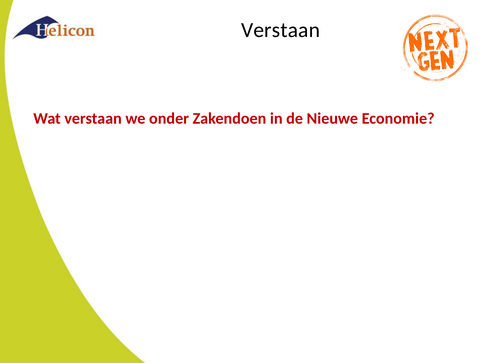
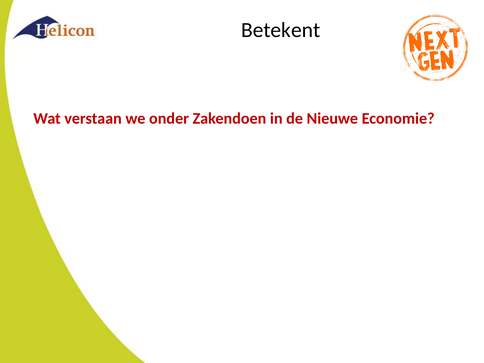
Verstaan at (281, 30): Verstaan -> Betekent
